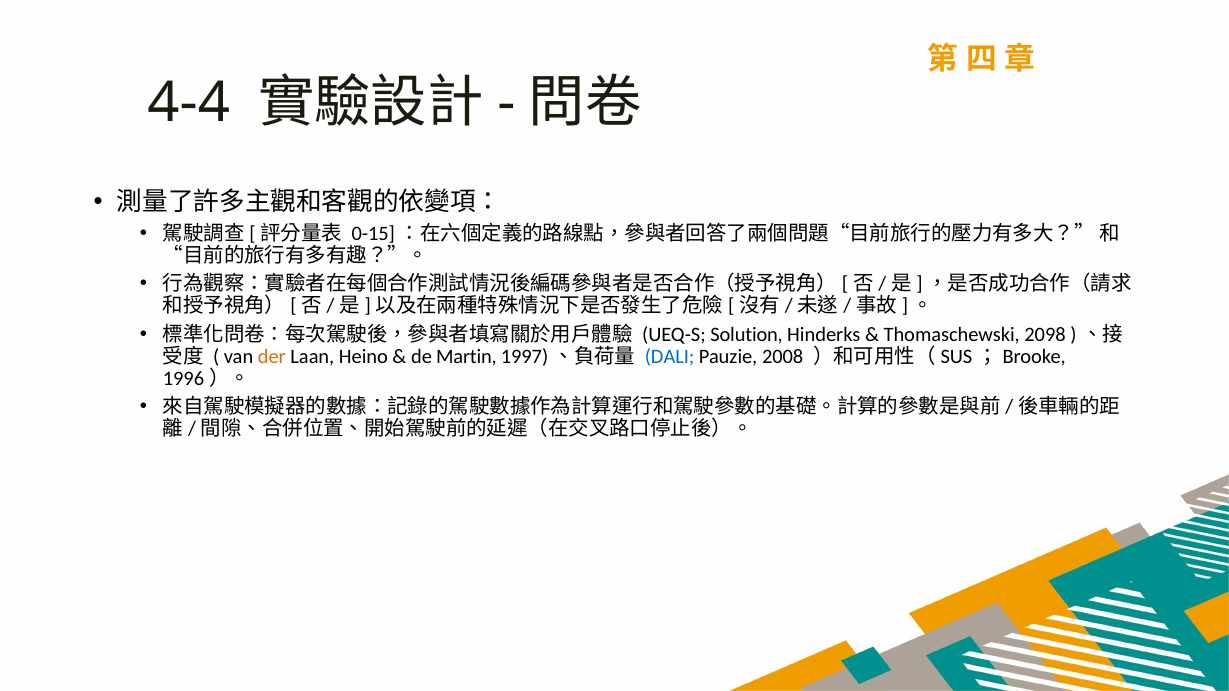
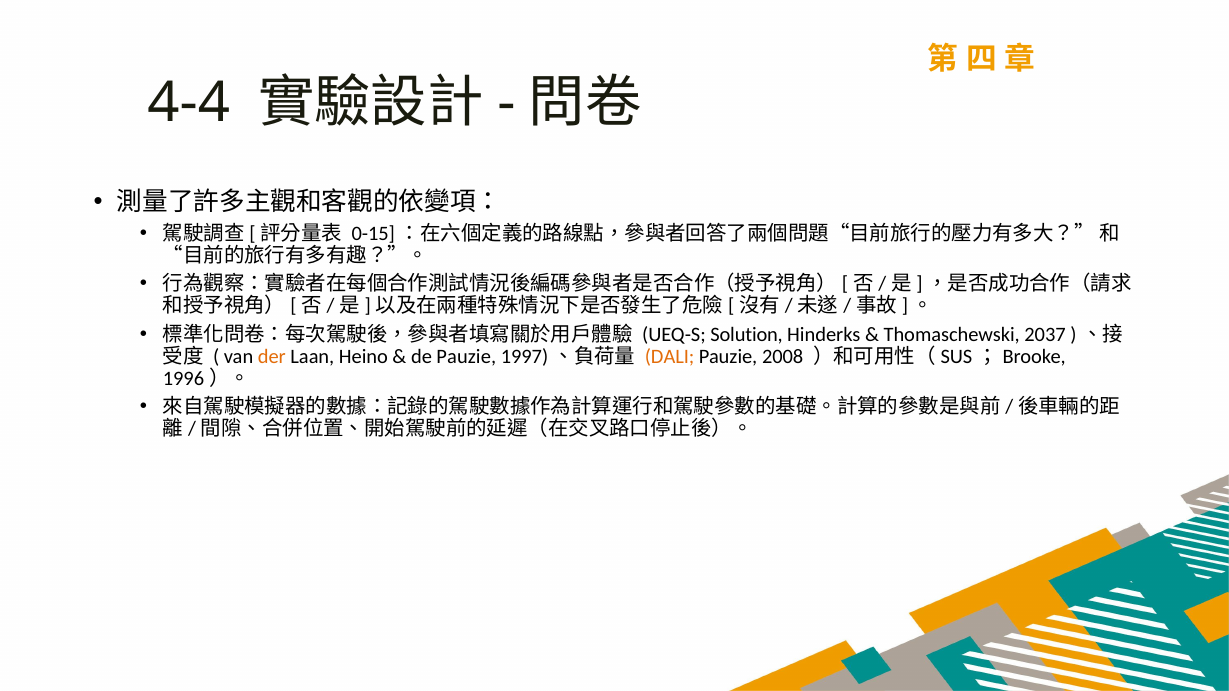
2098: 2098 -> 2037
de Martin: Martin -> Pauzie
DALI colour: blue -> orange
